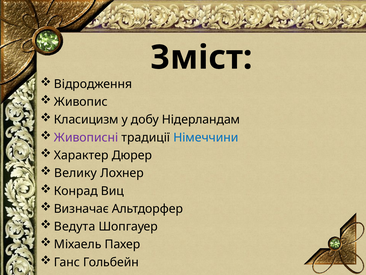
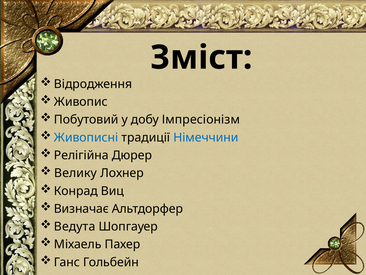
Класицизм: Класицизм -> Побутовий
Нідерландам: Нідерландам -> Імпресіонізм
Живописні colour: purple -> blue
Характер: Характер -> Релігійна
